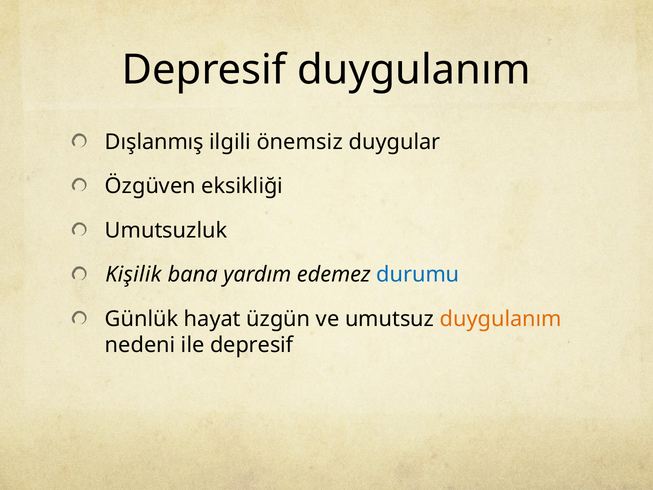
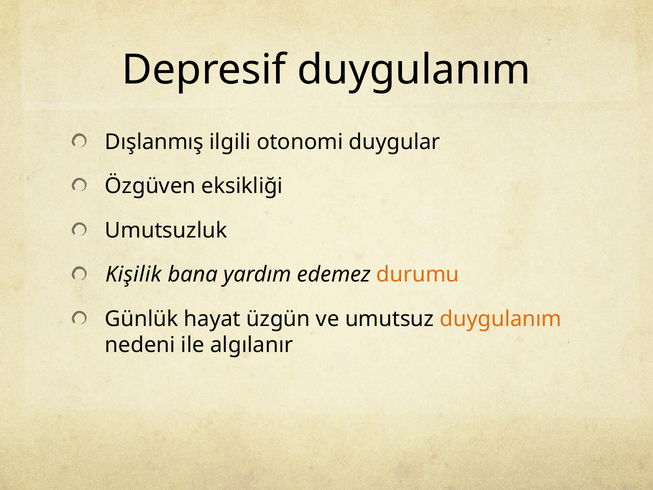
önemsiz: önemsiz -> otonomi
durumu colour: blue -> orange
ile depresif: depresif -> algılanır
